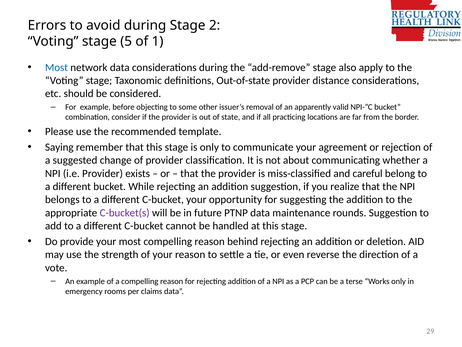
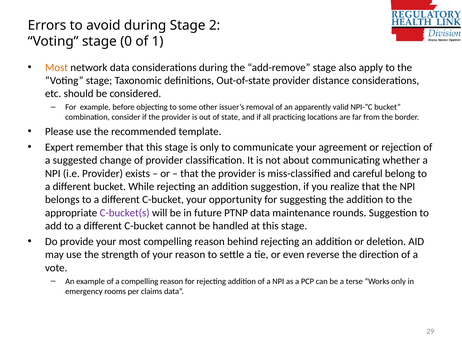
5: 5 -> 0
Most at (57, 67) colour: blue -> orange
Saying: Saying -> Expert
